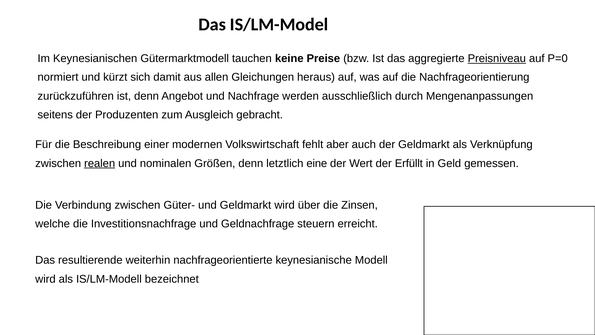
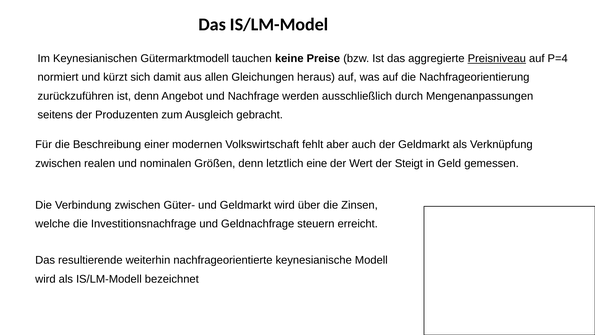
P=0: P=0 -> P=4
realen underline: present -> none
Erfüllt: Erfüllt -> Steigt
